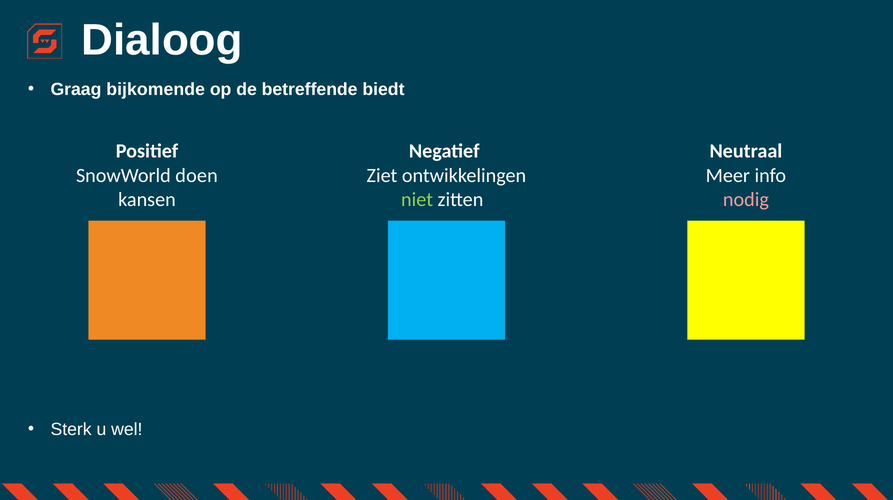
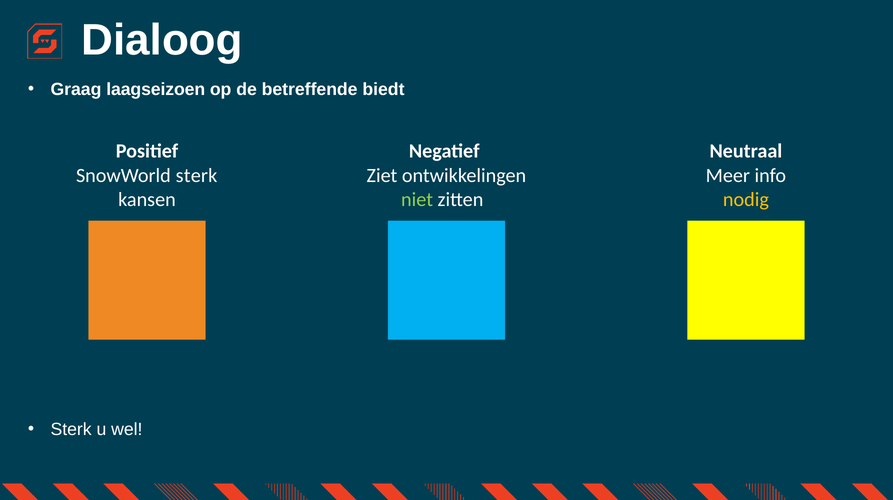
bijkomende: bijkomende -> laagseizoen
SnowWorld doen: doen -> sterk
nodig colour: pink -> yellow
